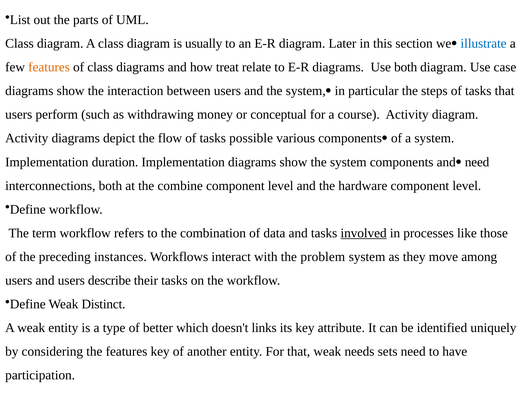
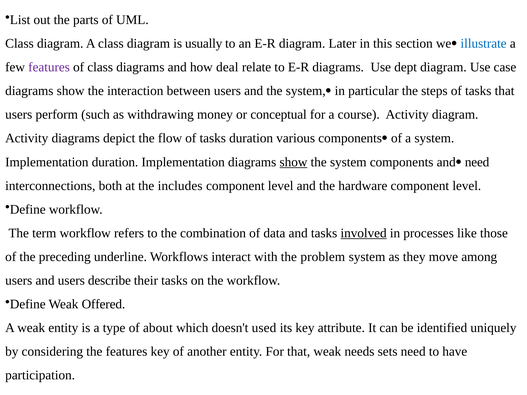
features at (49, 67) colour: orange -> purple
treat: treat -> deal
Use both: both -> dept
tasks possible: possible -> duration
show at (293, 162) underline: none -> present
combine: combine -> includes
instances: instances -> underline
Distinct: Distinct -> Offered
better: better -> about
links: links -> used
